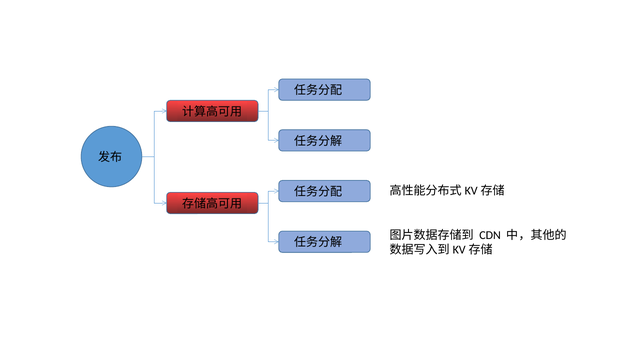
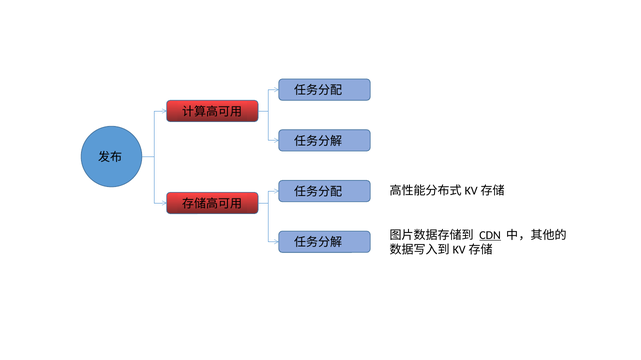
CDN underline: none -> present
